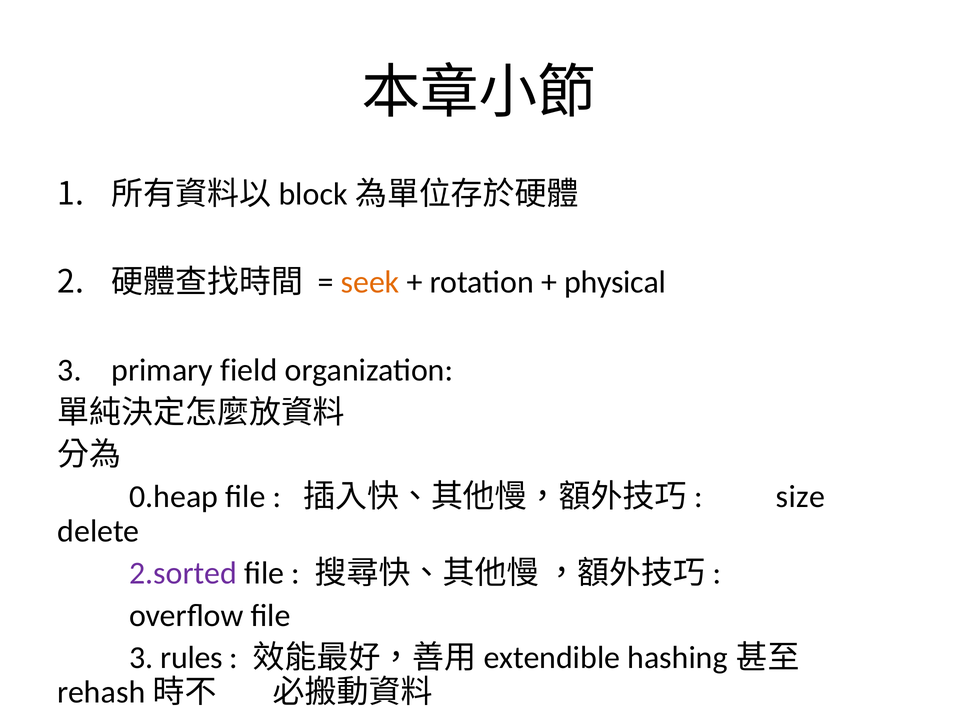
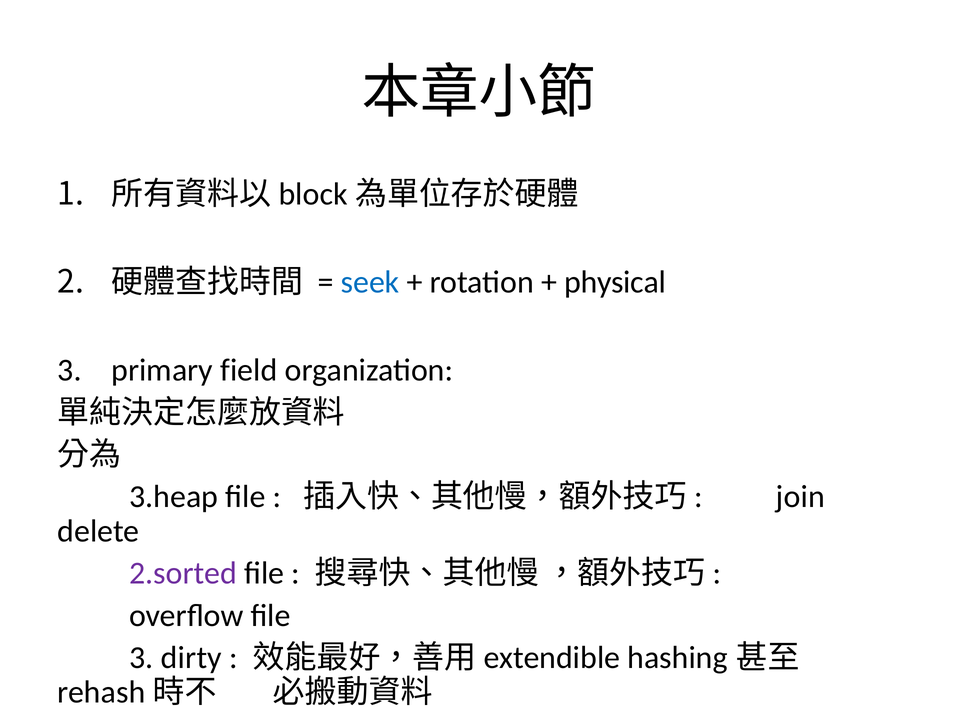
seek colour: orange -> blue
0.heap: 0.heap -> 3.heap
size: size -> join
rules: rules -> dirty
